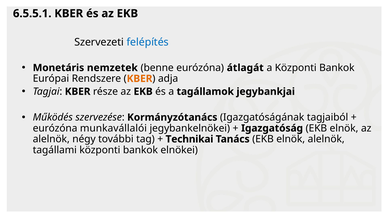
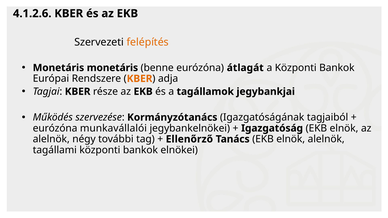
6.5.5.1: 6.5.5.1 -> 4.1.2.6
felépítés colour: blue -> orange
Monetáris nemzetek: nemzetek -> monetáris
Technikai: Technikai -> Ellenőrző
